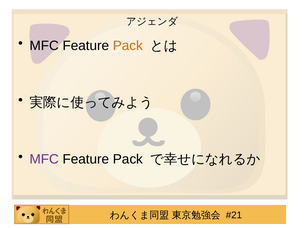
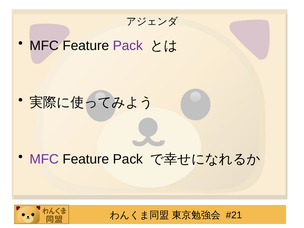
Pack at (128, 46) colour: orange -> purple
